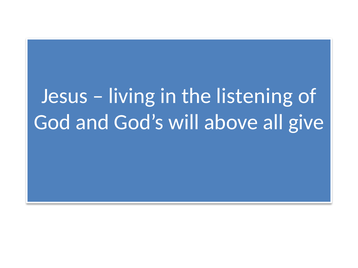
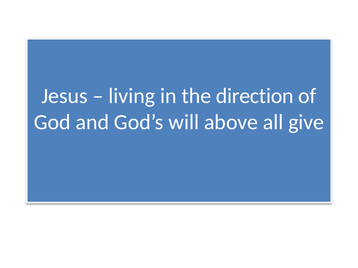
listening: listening -> direction
